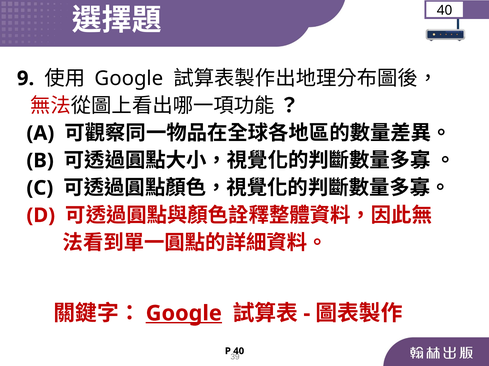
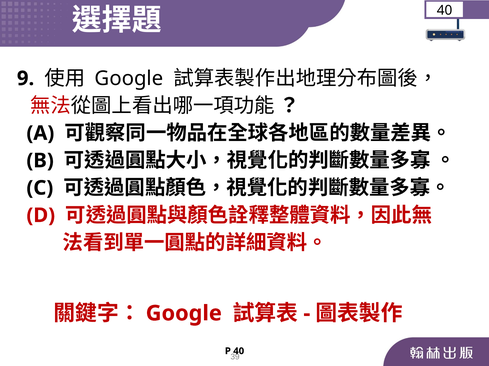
Google at (184, 314) underline: present -> none
